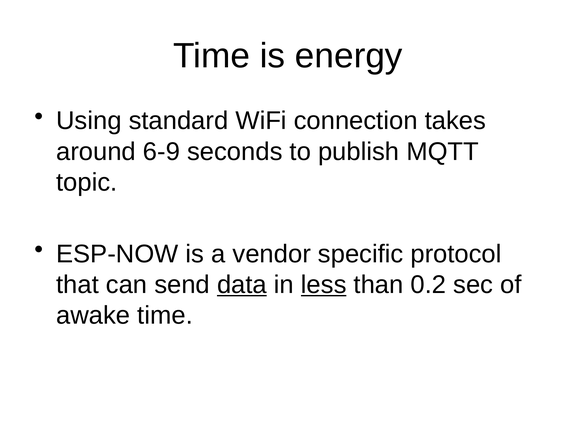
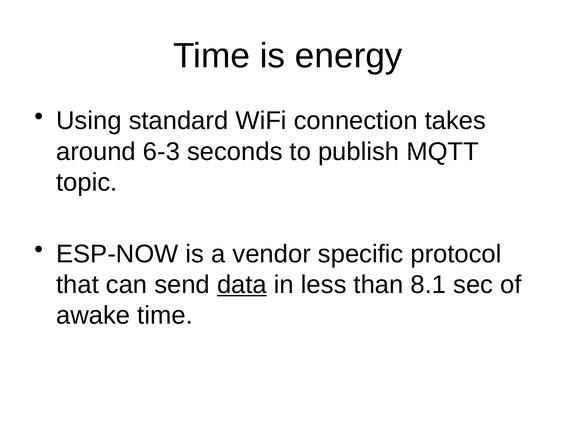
6-9: 6-9 -> 6-3
less underline: present -> none
0.2: 0.2 -> 8.1
